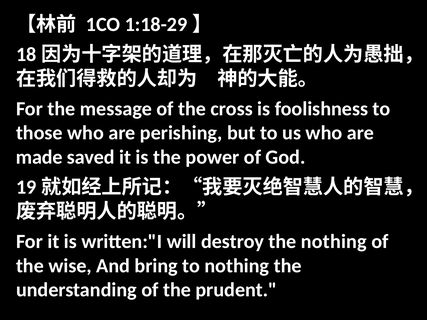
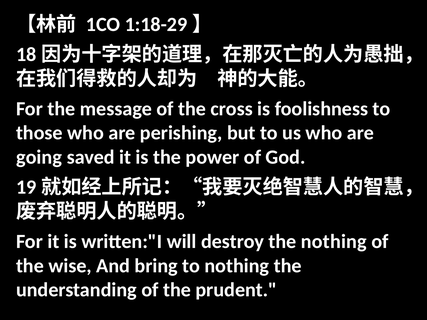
made: made -> going
